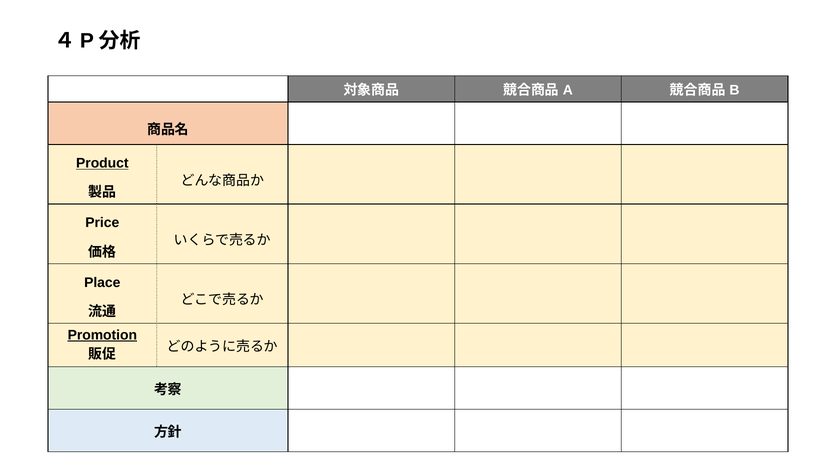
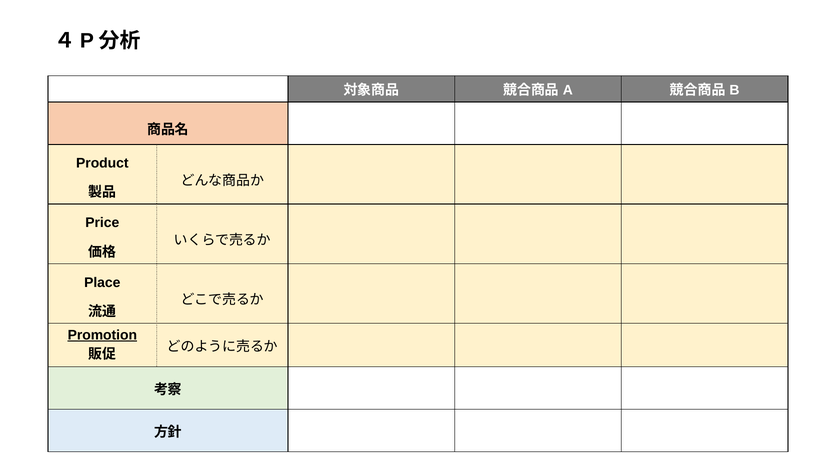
Product underline: present -> none
